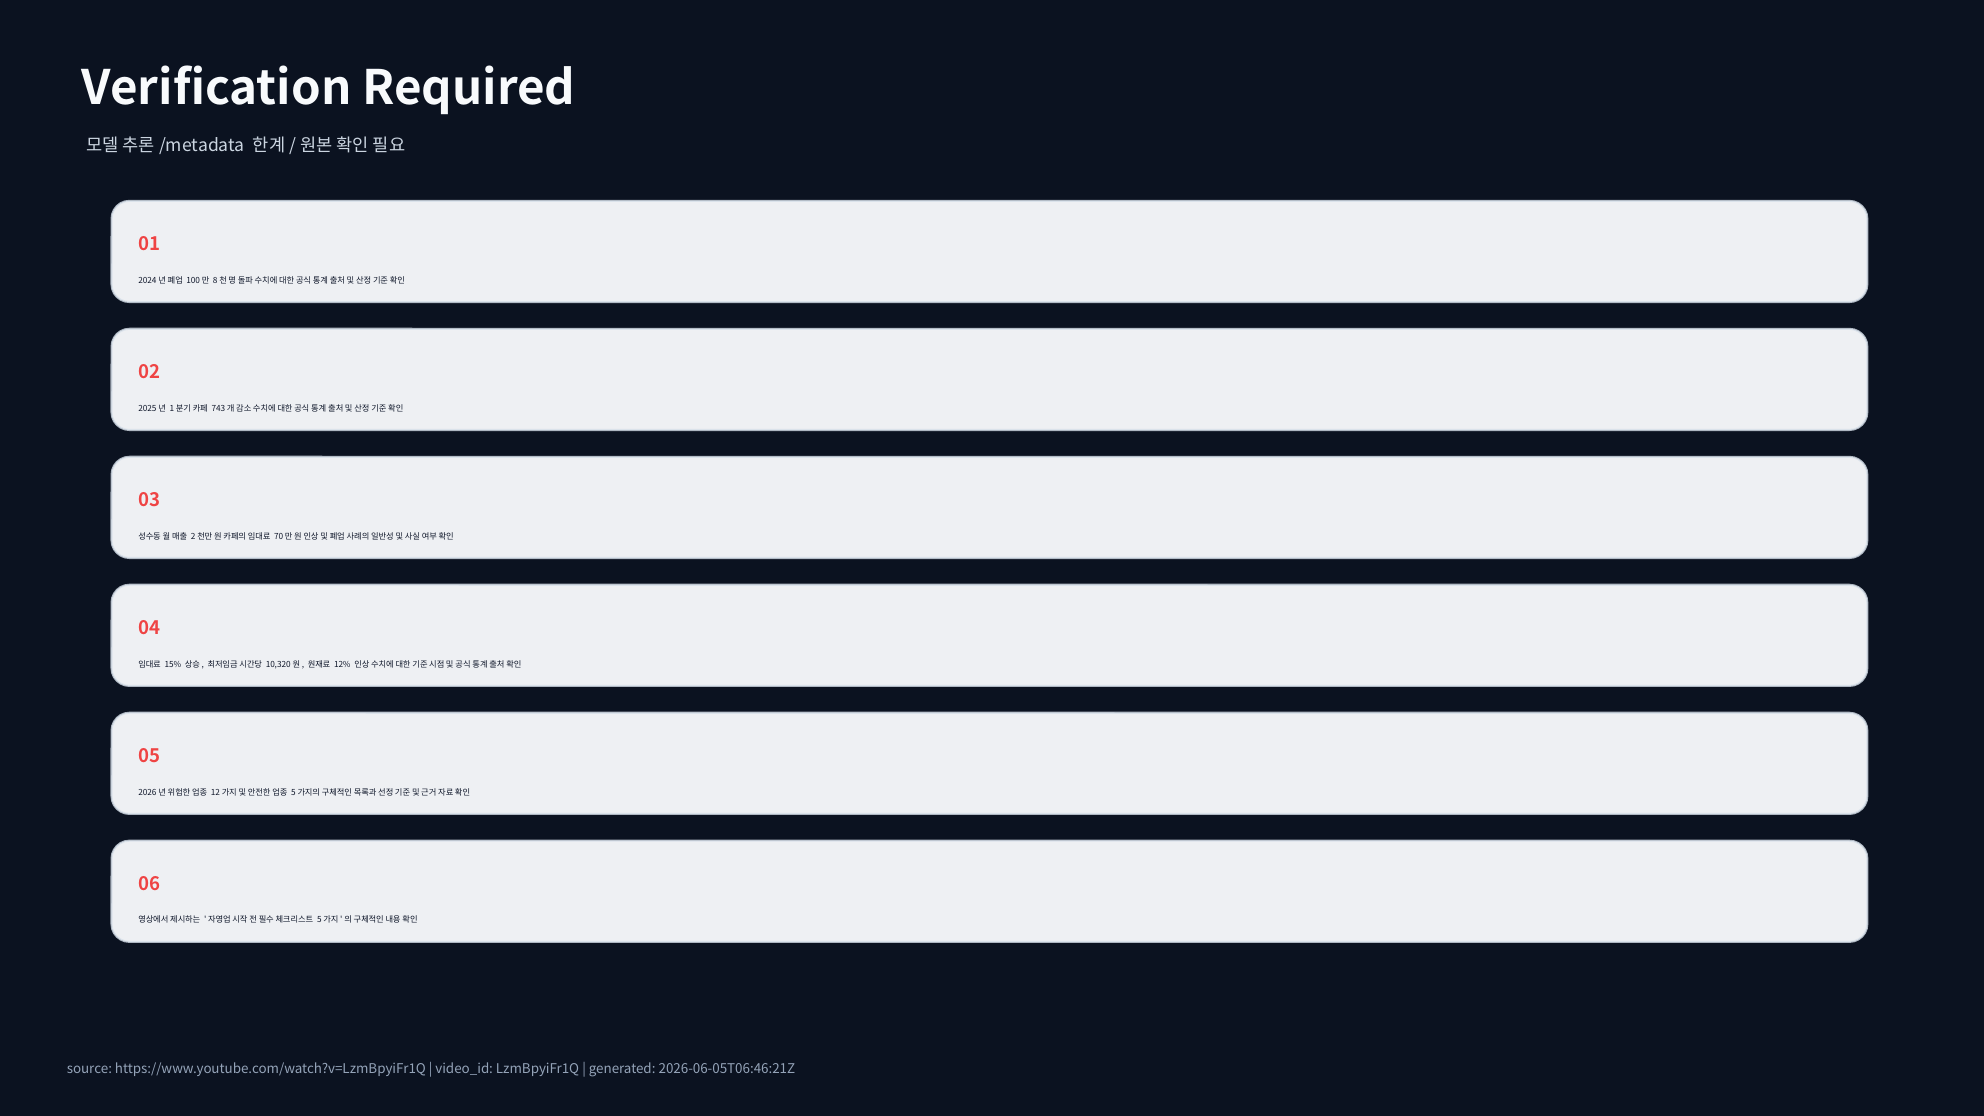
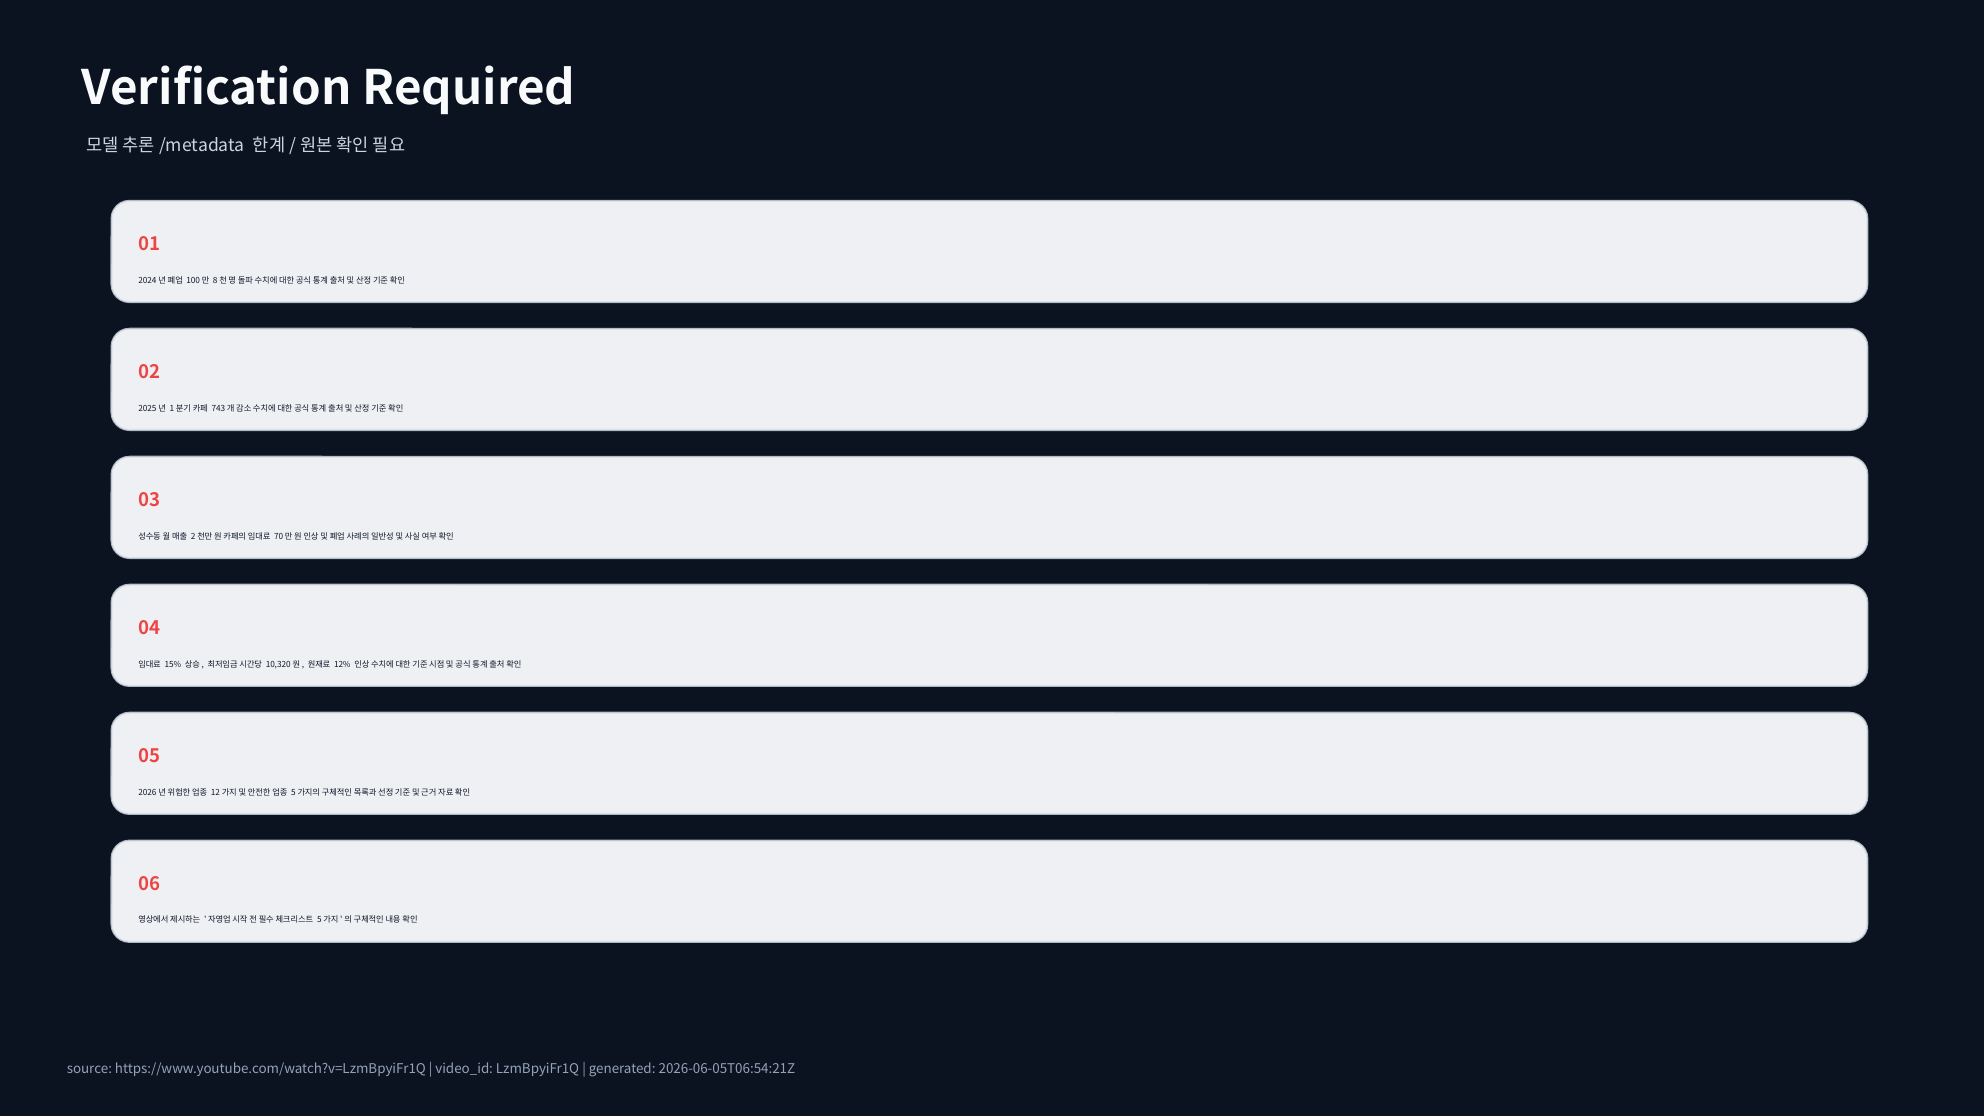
2026-06-05T06:46:21Z: 2026-06-05T06:46:21Z -> 2026-06-05T06:54:21Z
